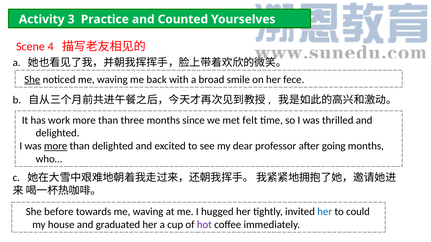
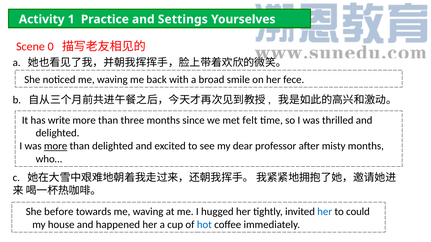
3: 3 -> 1
Counted: Counted -> Settings
4: 4 -> 0
She at (32, 80) underline: present -> none
work: work -> write
going: going -> misty
graduated: graduated -> happened
hot colour: purple -> blue
